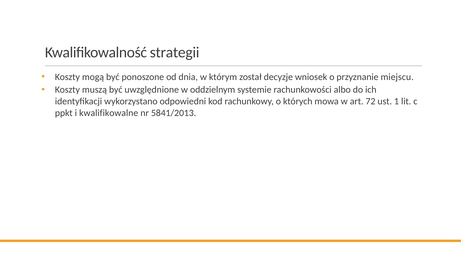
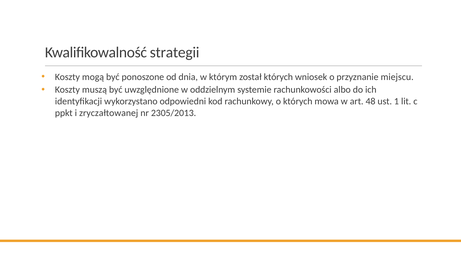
został decyzje: decyzje -> których
72: 72 -> 48
kwalifikowalne: kwalifikowalne -> zryczałtowanej
5841/2013: 5841/2013 -> 2305/2013
